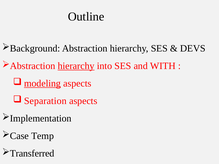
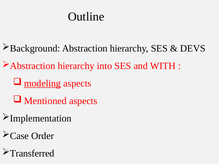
hierarchy at (76, 66) underline: present -> none
Separation: Separation -> Mentioned
Temp: Temp -> Order
